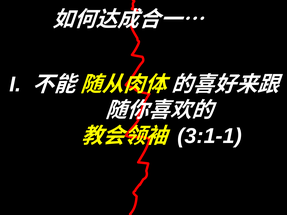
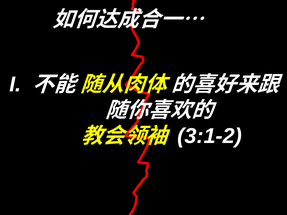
3:1-1: 3:1-1 -> 3:1-2
